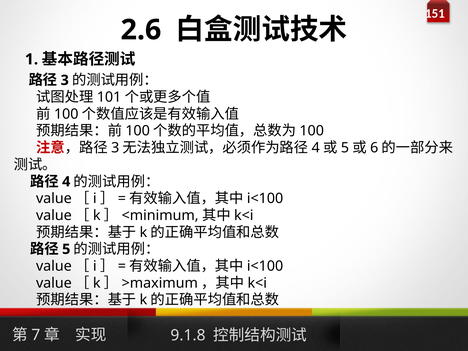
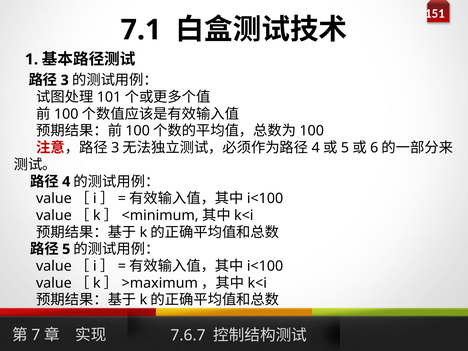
2.6: 2.6 -> 7.1
9.1.8: 9.1.8 -> 7.6.7
